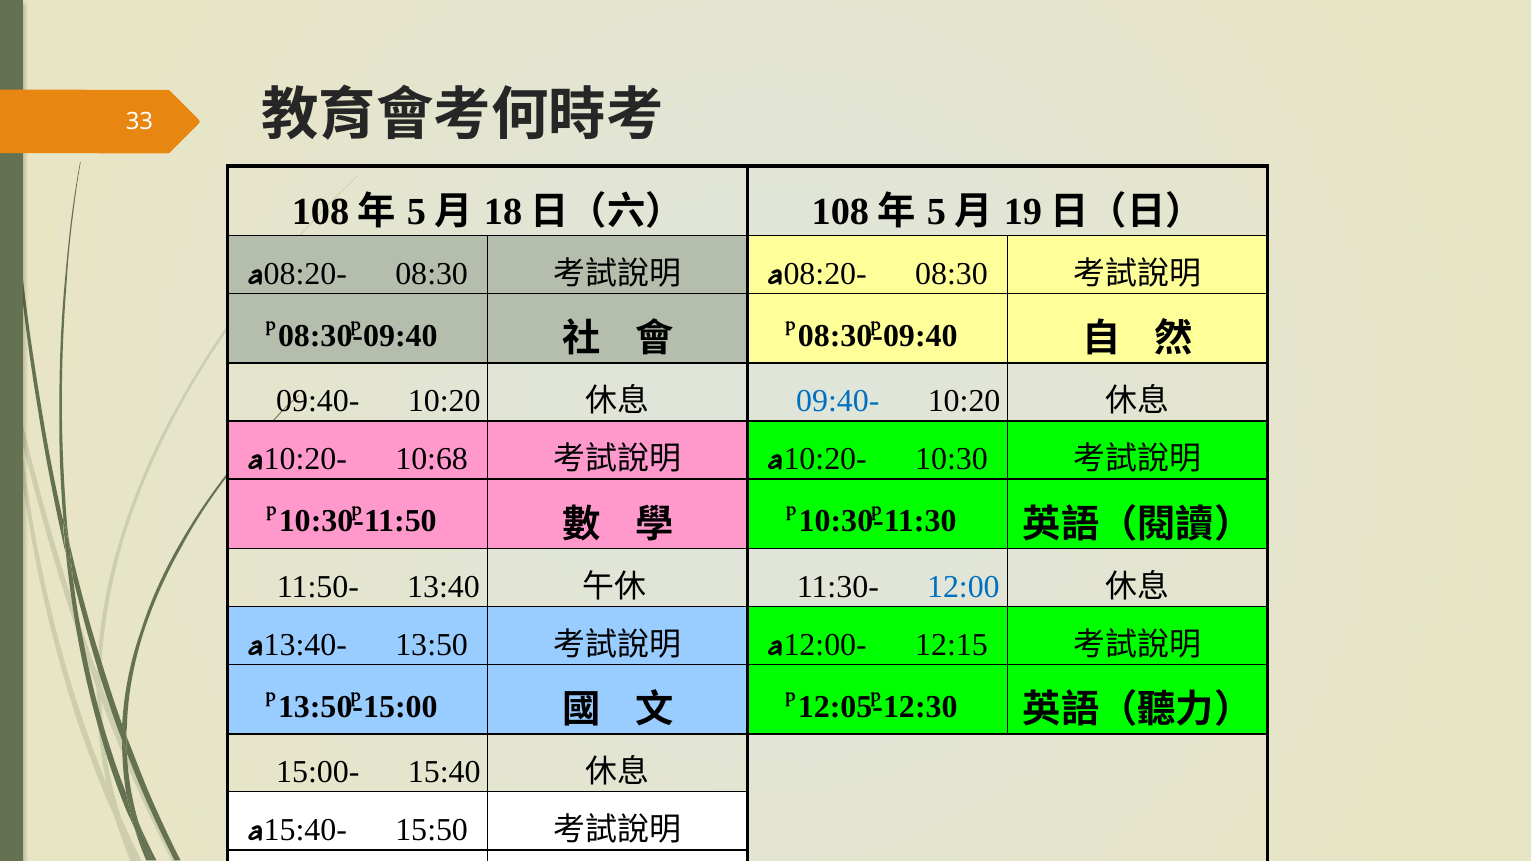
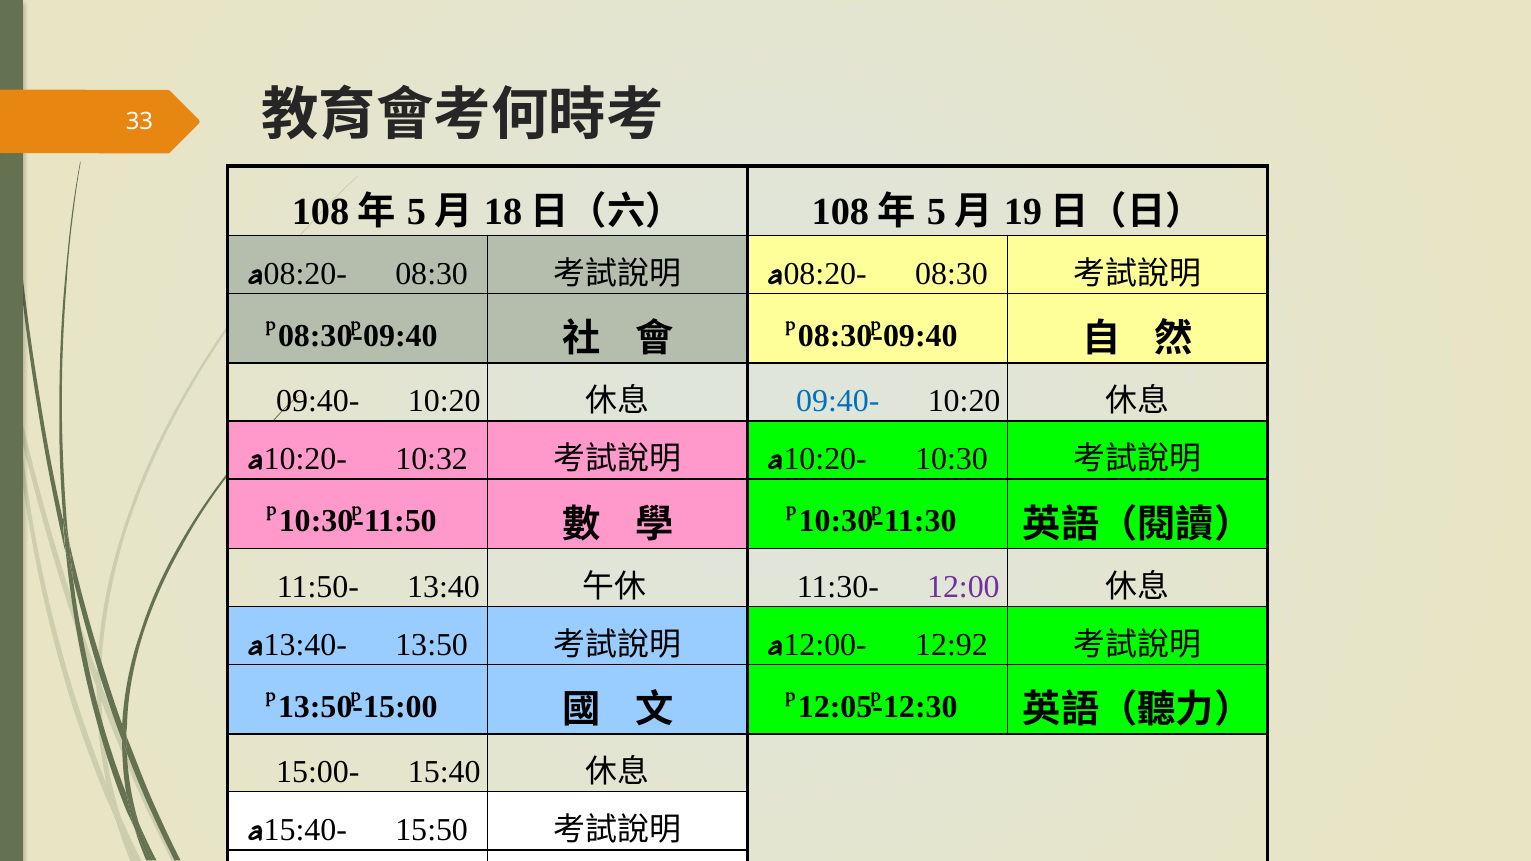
10:68: 10:68 -> 10:32
12:00 colour: blue -> purple
12:15: 12:15 -> 12:92
